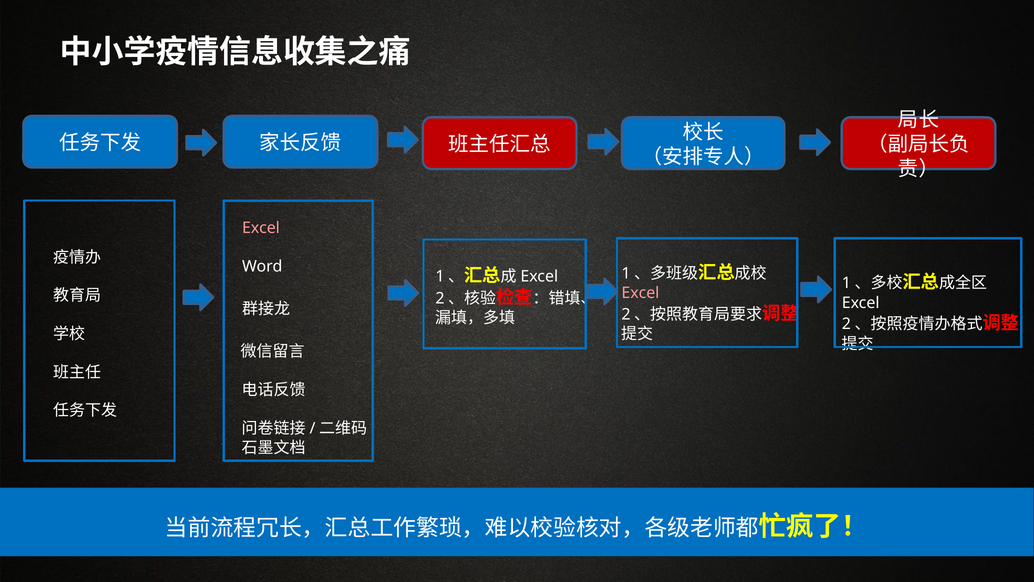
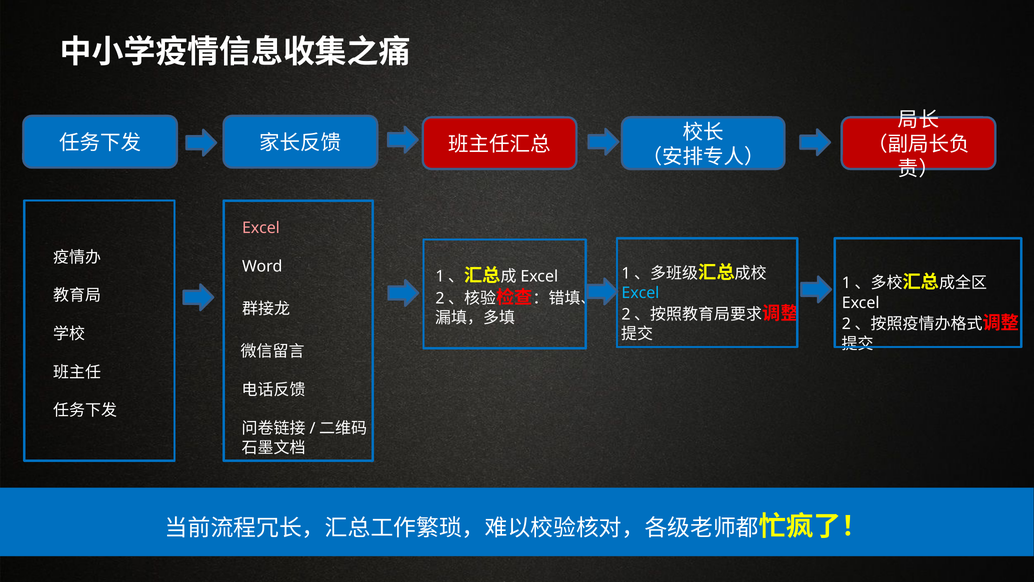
Excel at (640, 293) colour: pink -> light blue
